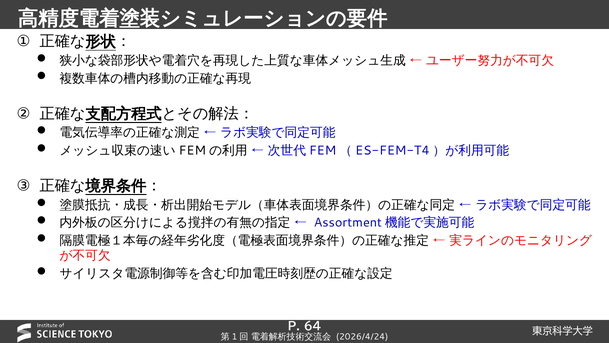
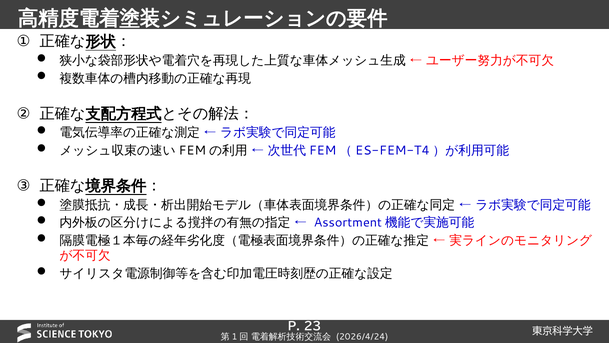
64: 64 -> 23
